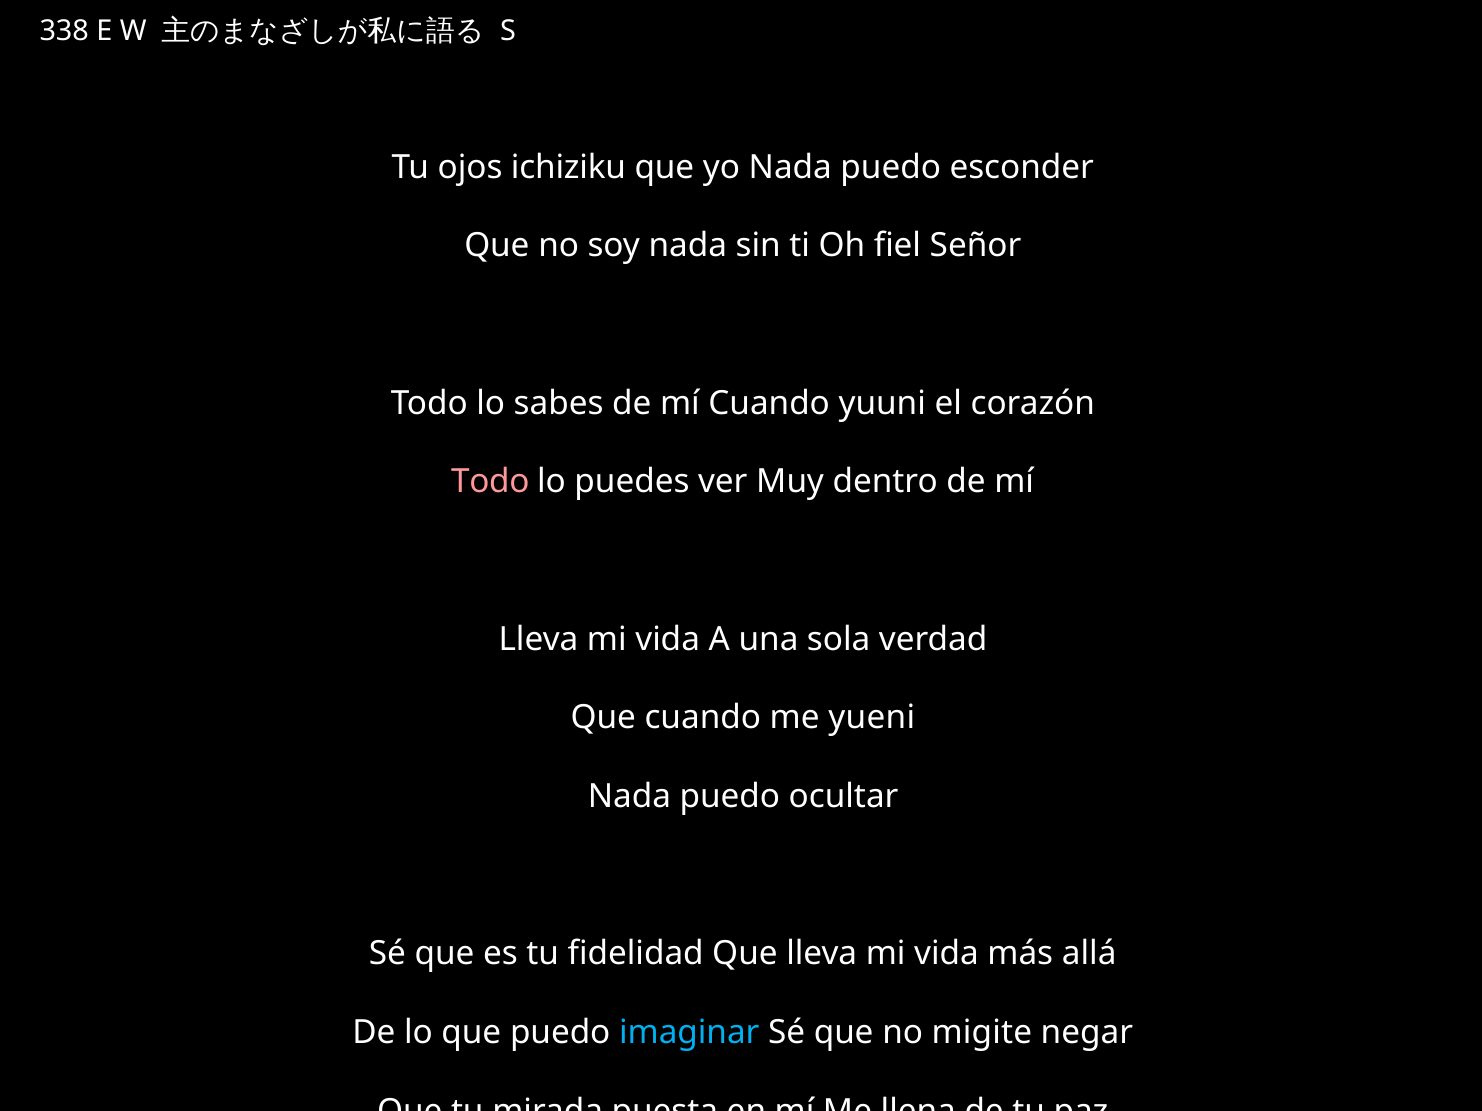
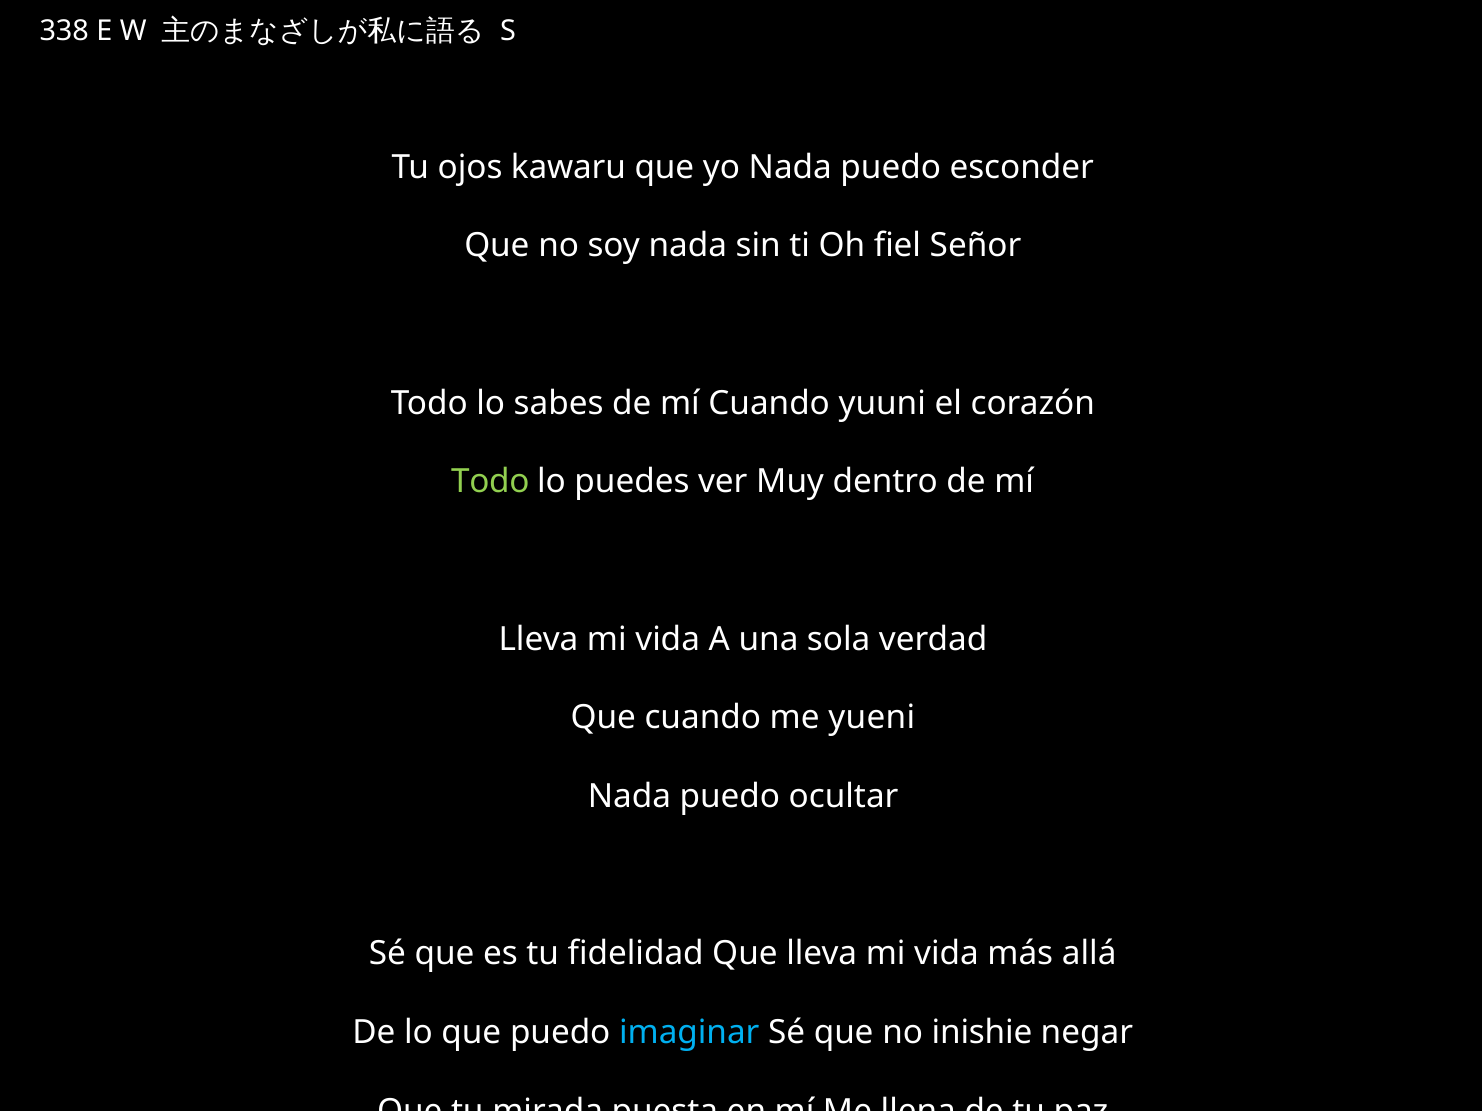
ichiziku: ichiziku -> kawaru
Todo at (490, 482) colour: pink -> light green
migite: migite -> inishie
